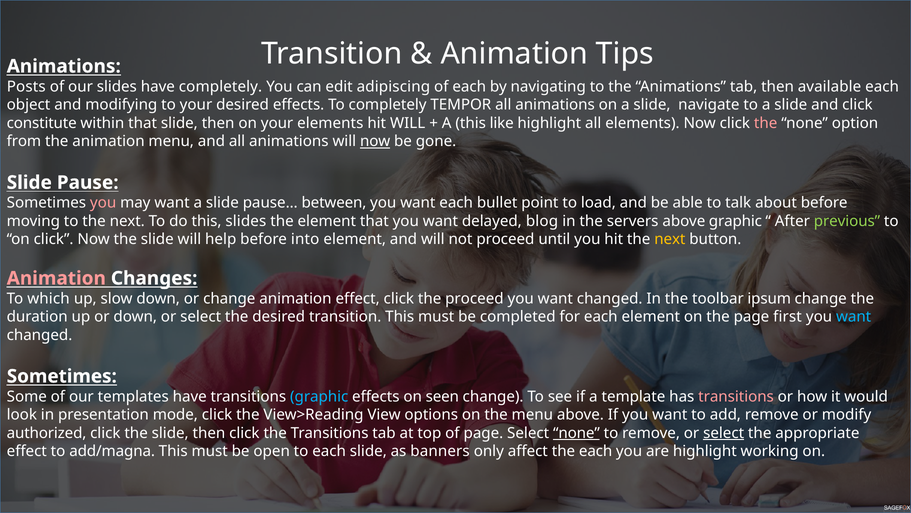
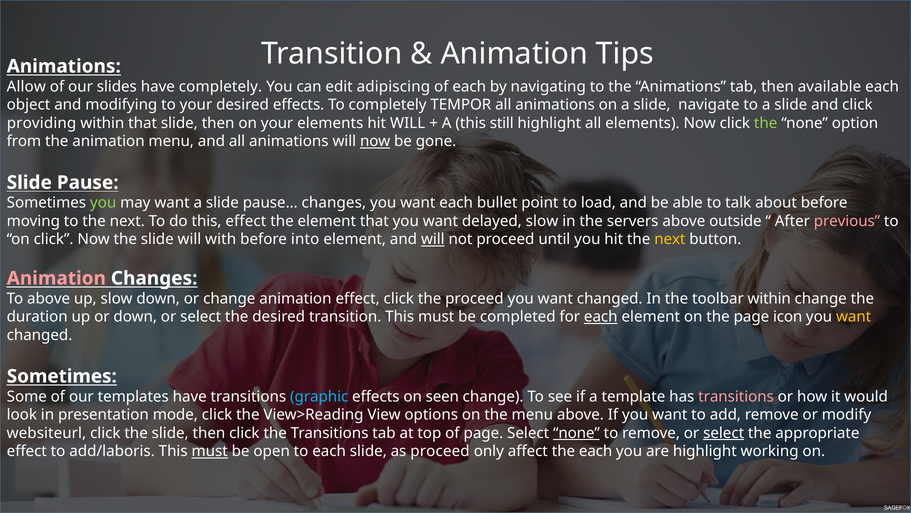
Posts: Posts -> Allow
constitute: constitute -> providing
like: like -> still
the at (766, 123) colour: pink -> light green
you at (103, 203) colour: pink -> light green
pause… between: between -> changes
this slides: slides -> effect
delayed blog: blog -> slow
above graphic: graphic -> outside
previous colour: light green -> pink
help: help -> with
will at (433, 239) underline: none -> present
To which: which -> above
toolbar ipsum: ipsum -> within
each at (601, 316) underline: none -> present
first: first -> icon
want at (854, 316) colour: light blue -> yellow
authorized: authorized -> websiteurl
add/magna: add/magna -> add/laboris
must at (210, 451) underline: none -> present
as banners: banners -> proceed
